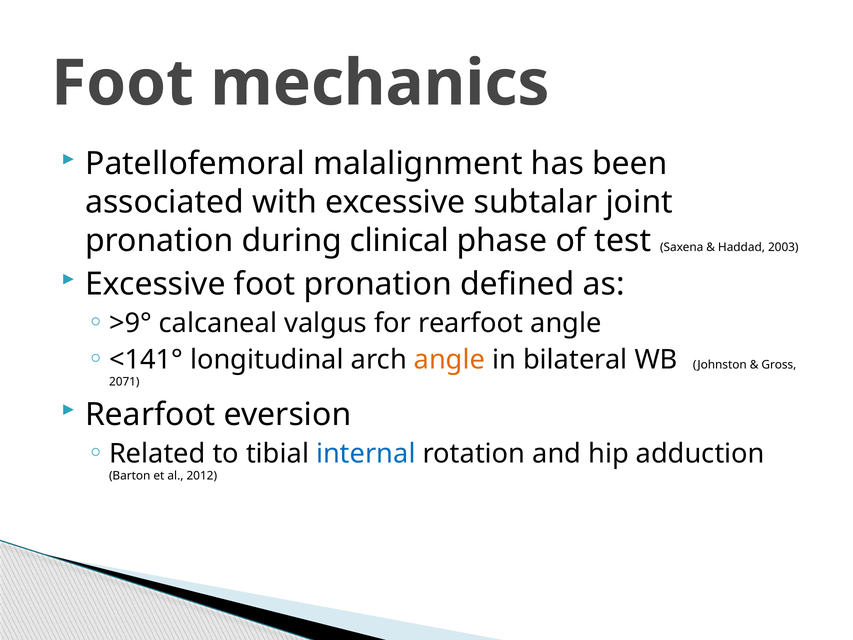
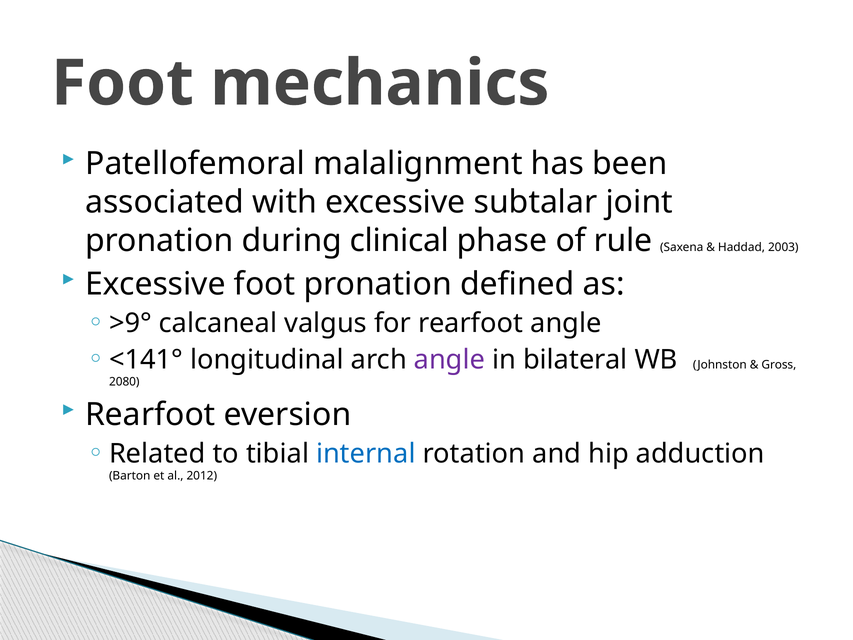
test: test -> rule
angle at (449, 360) colour: orange -> purple
2071: 2071 -> 2080
